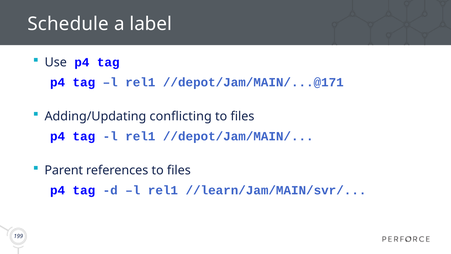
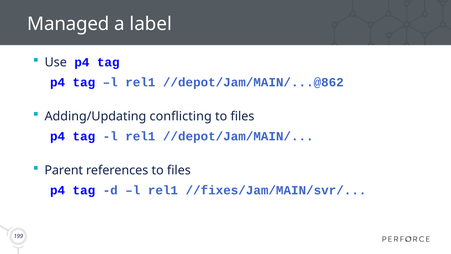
Schedule: Schedule -> Managed
//depot/Jam/MAIN/...@171: //depot/Jam/MAIN/...@171 -> //depot/Jam/MAIN/...@862
//learn/Jam/MAIN/svr/: //learn/Jam/MAIN/svr/ -> //fixes/Jam/MAIN/svr/
